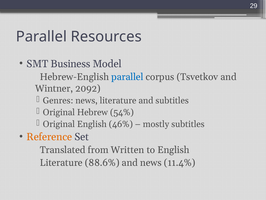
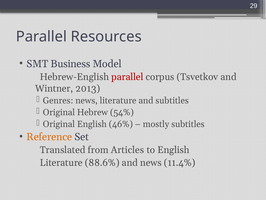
parallel at (127, 77) colour: blue -> red
2092: 2092 -> 2013
Written: Written -> Articles
